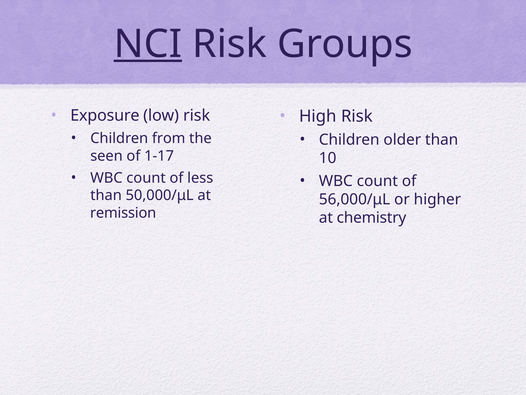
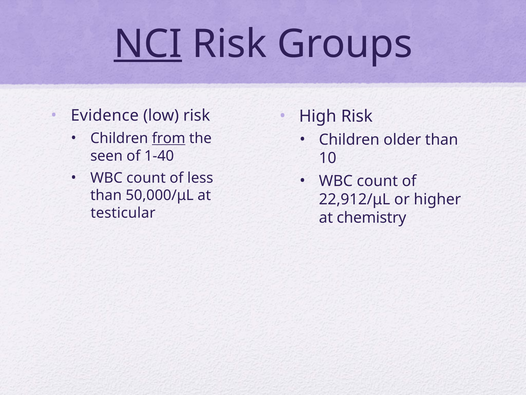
Exposure: Exposure -> Evidence
from underline: none -> present
1-17: 1-17 -> 1-40
56,000/μL: 56,000/μL -> 22,912/μL
remission: remission -> testicular
